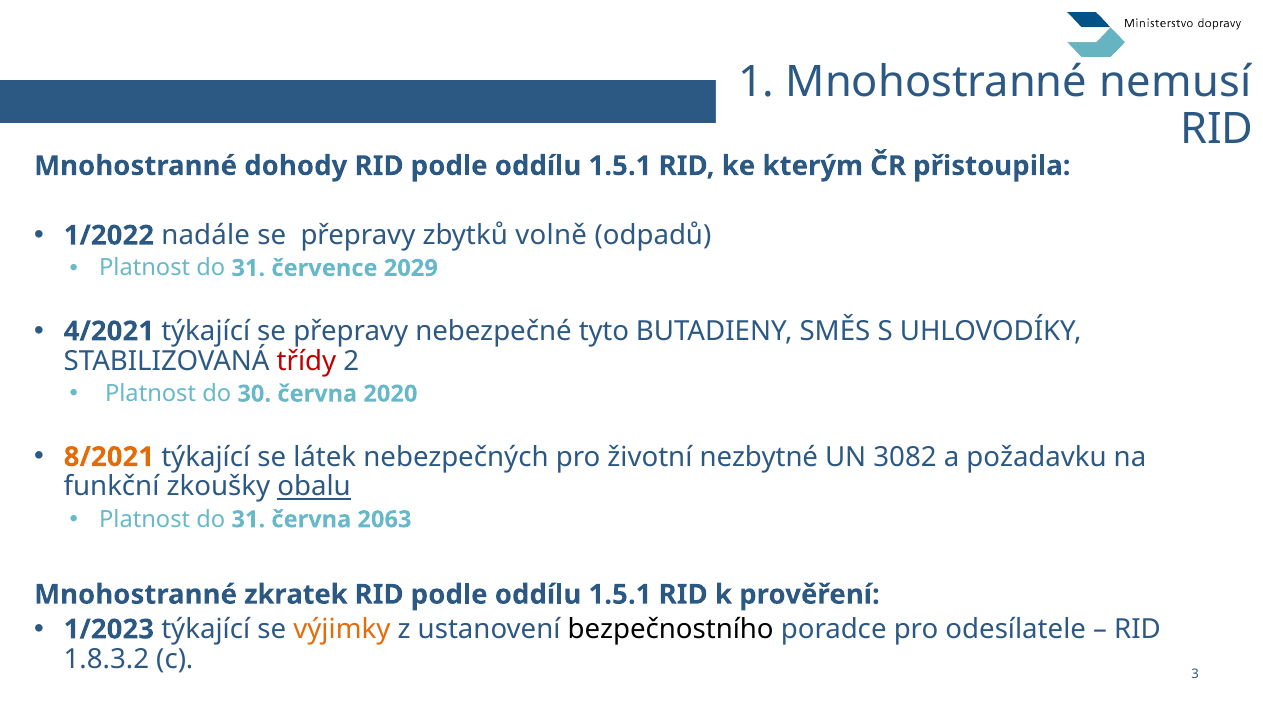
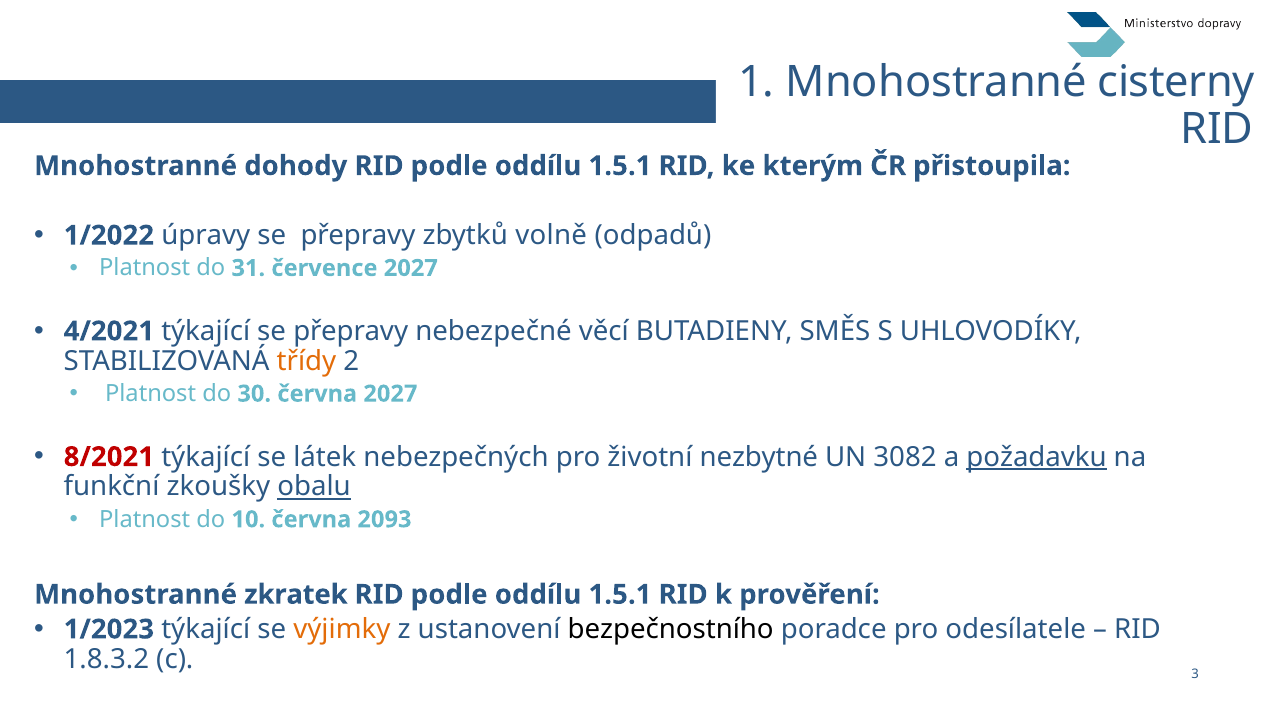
nemusí: nemusí -> cisterny
nadále: nadále -> úpravy
července 2029: 2029 -> 2027
tyto: tyto -> věcí
třídy colour: red -> orange
června 2020: 2020 -> 2027
8/2021 colour: orange -> red
požadavku underline: none -> present
31 at (248, 519): 31 -> 10
2063: 2063 -> 2093
